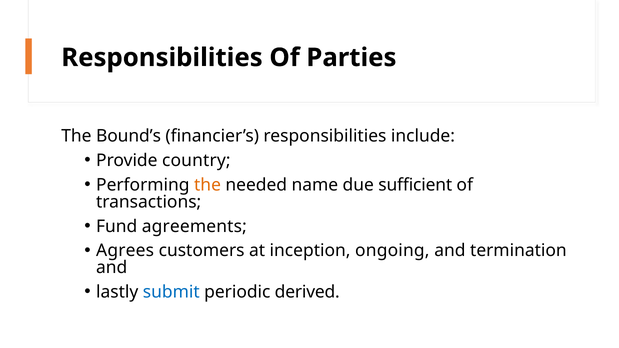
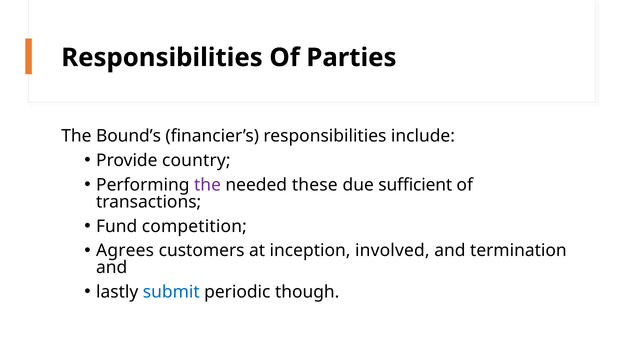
the at (208, 185) colour: orange -> purple
name: name -> these
agreements: agreements -> competition
ongoing: ongoing -> involved
derived: derived -> though
